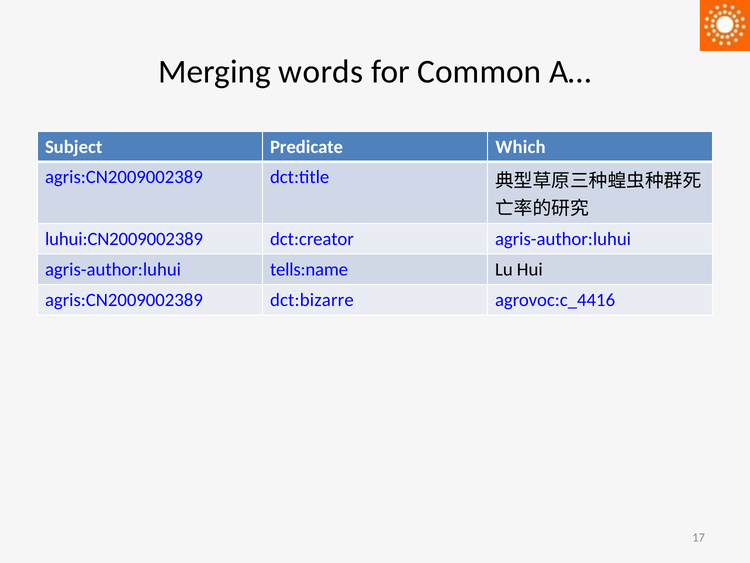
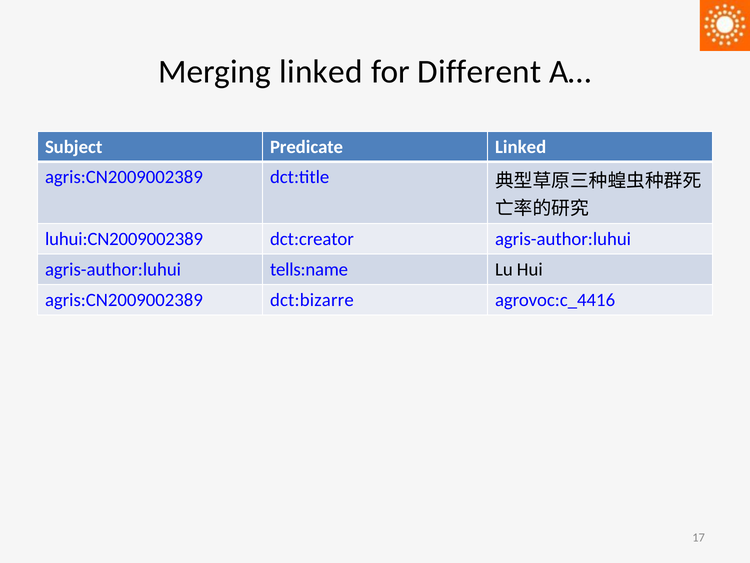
Merging words: words -> linked
Common: Common -> Different
Predicate Which: Which -> Linked
